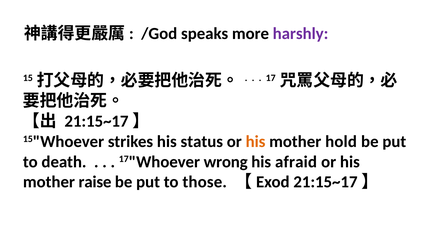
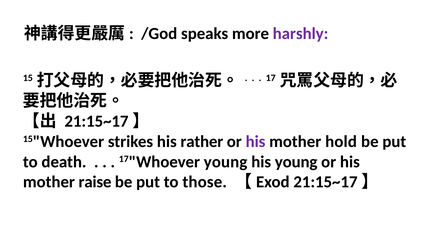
status: status -> rather
his at (256, 141) colour: orange -> purple
17"Whoever wrong: wrong -> young
his afraid: afraid -> young
